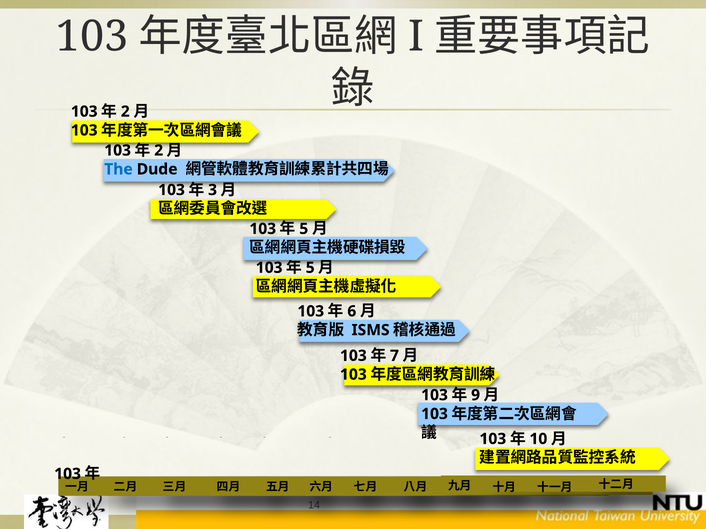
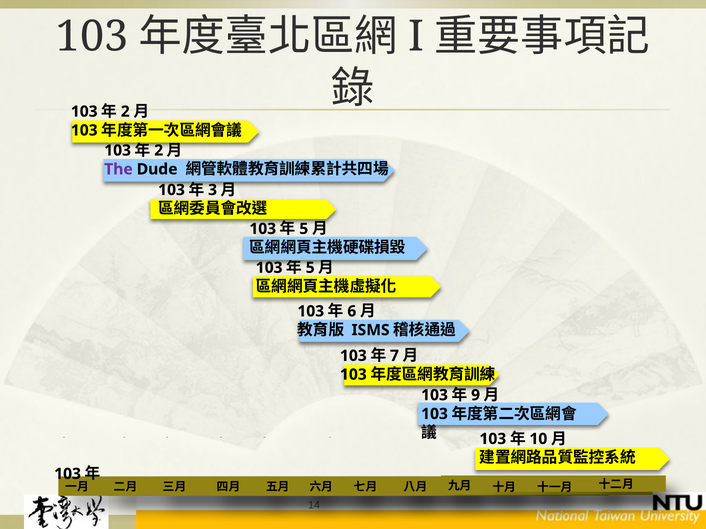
The colour: blue -> purple
